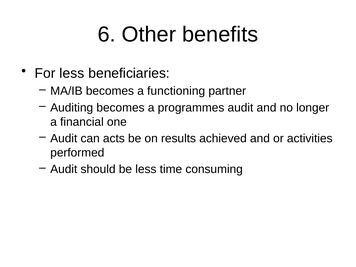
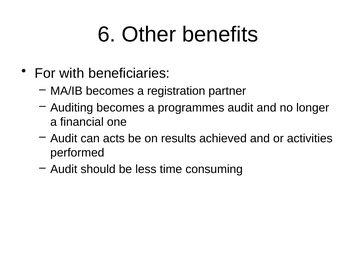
For less: less -> with
functioning: functioning -> registration
